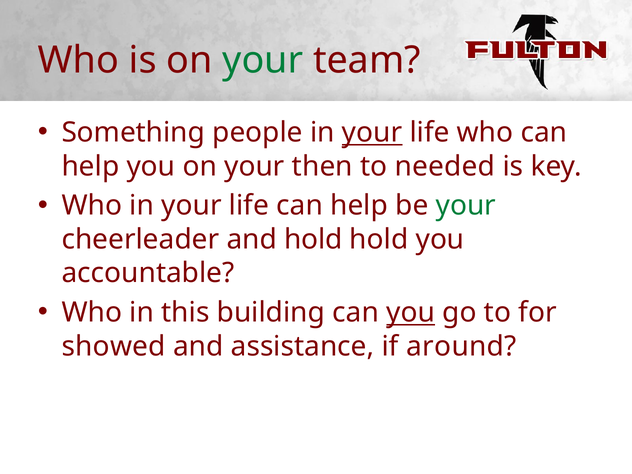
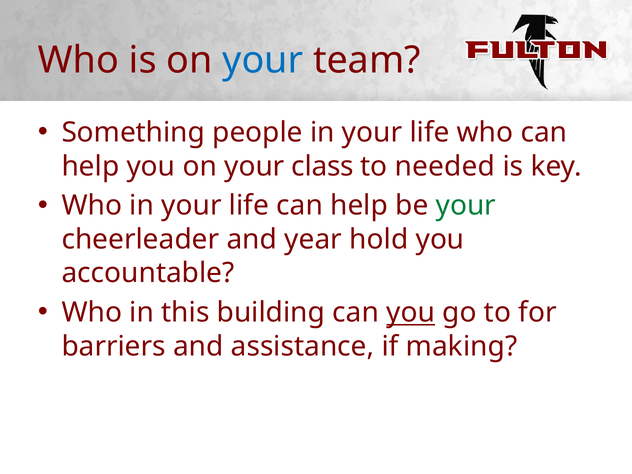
your at (263, 60) colour: green -> blue
your at (372, 133) underline: present -> none
then: then -> class
and hold: hold -> year
showed: showed -> barriers
around: around -> making
